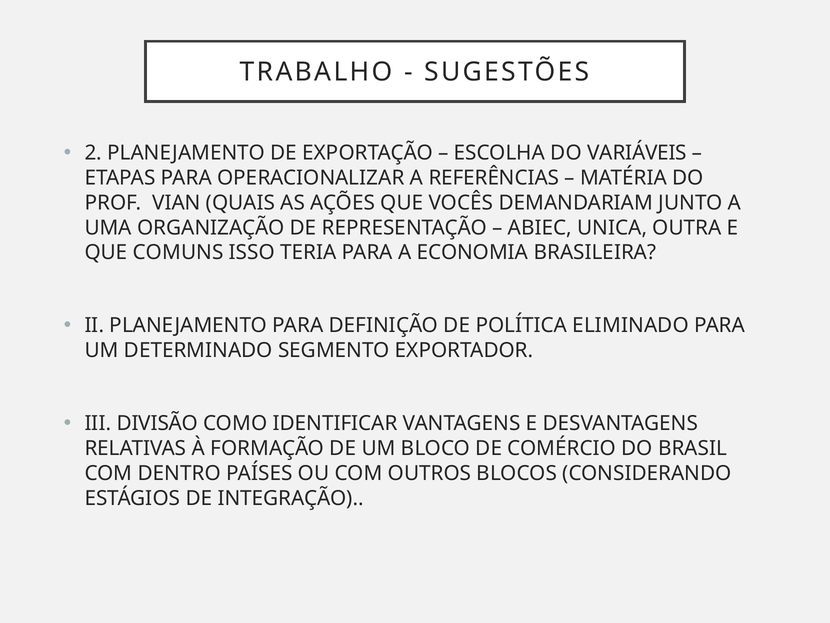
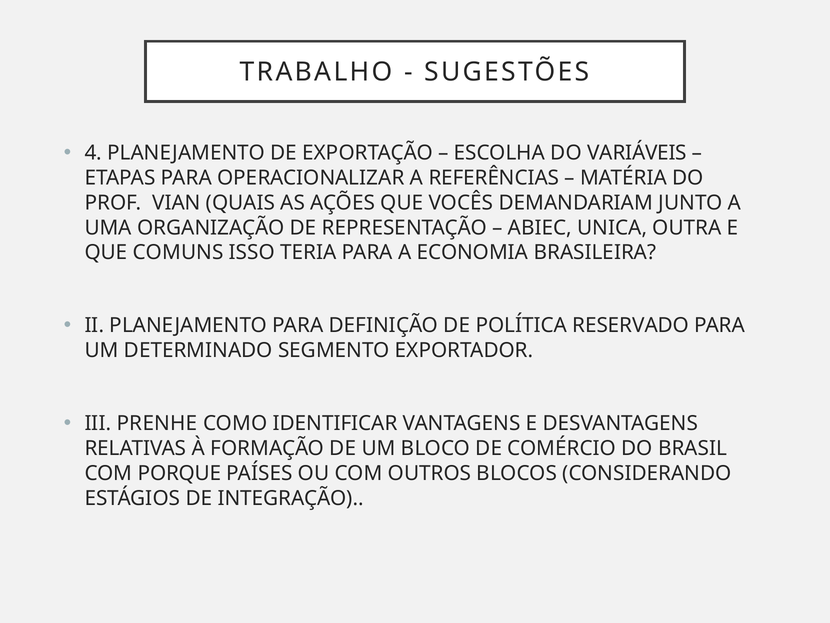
2: 2 -> 4
ELIMINADO: ELIMINADO -> RESERVADO
DIVISÃO: DIVISÃO -> PRENHE
DENTRO: DENTRO -> PORQUE
